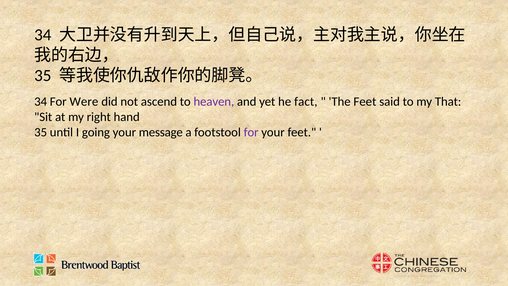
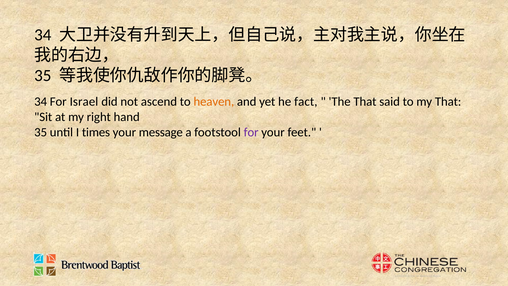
Were: Were -> Israel
heaven colour: purple -> orange
The Feet: Feet -> That
going: going -> times
